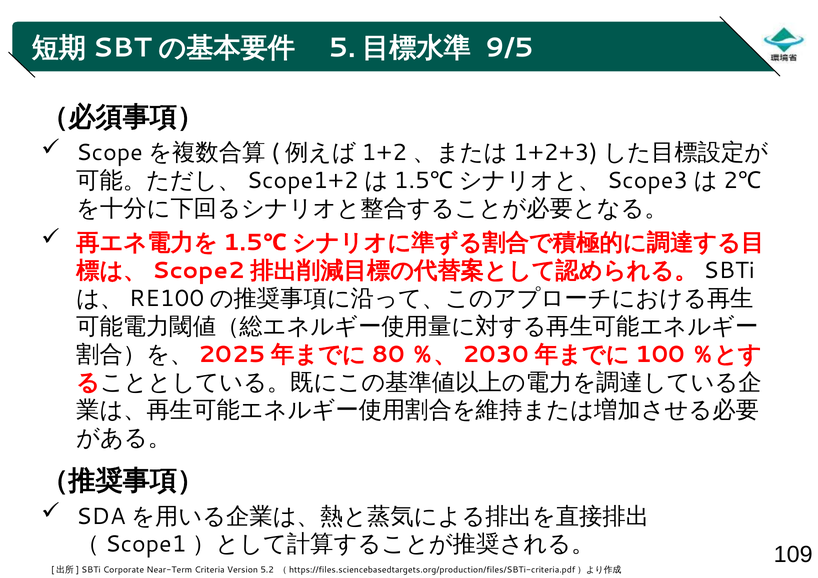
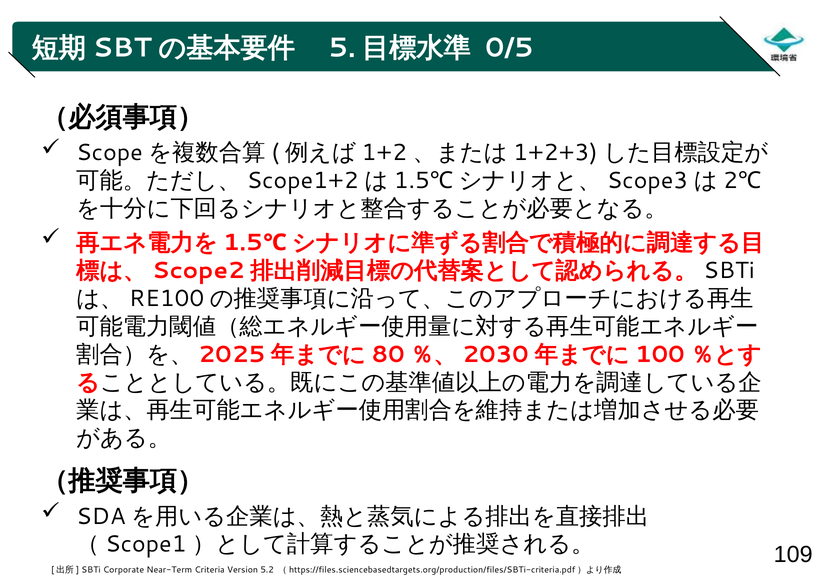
9/5: 9/5 -> 0/5
